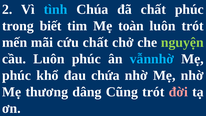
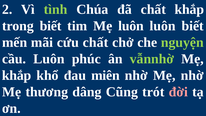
tình colour: light blue -> light green
chất phúc: phúc -> khắp
Mẹ toàn: toàn -> luôn
luôn trót: trót -> biết
vẫnnhờ colour: light blue -> light green
phúc at (17, 75): phúc -> khắp
chứa: chứa -> miên
